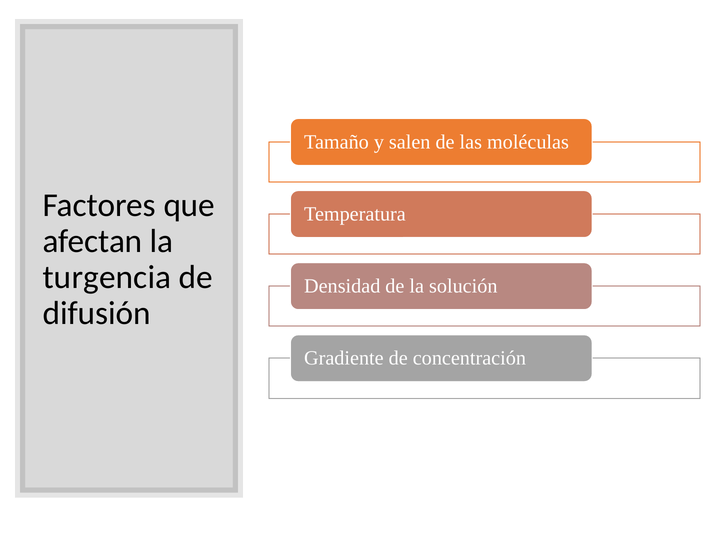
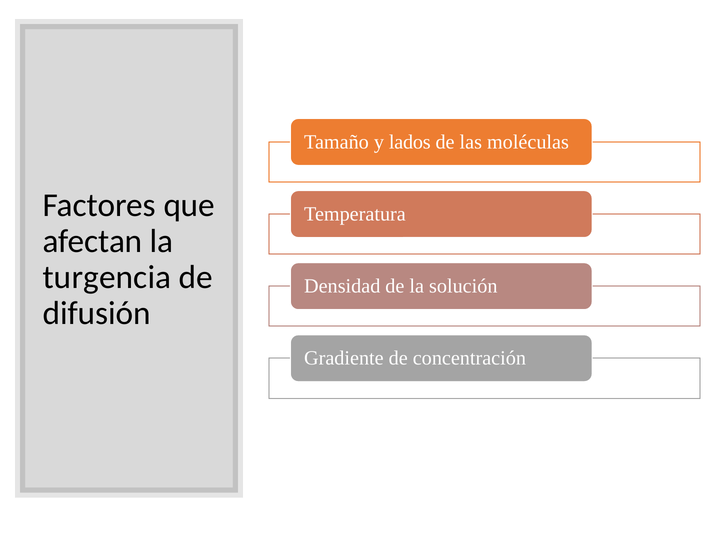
salen: salen -> lados
